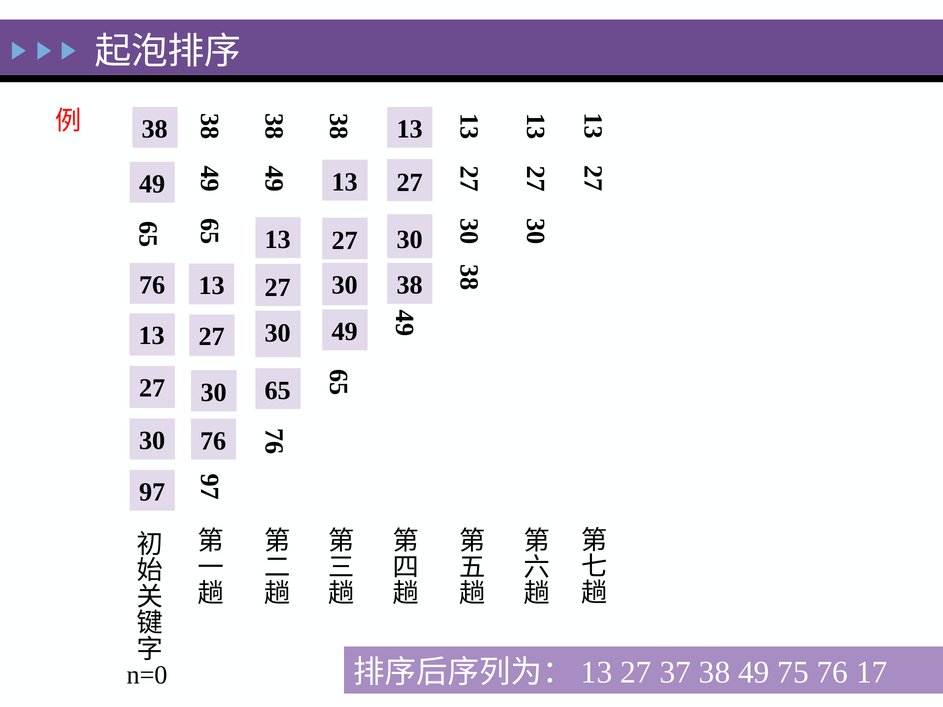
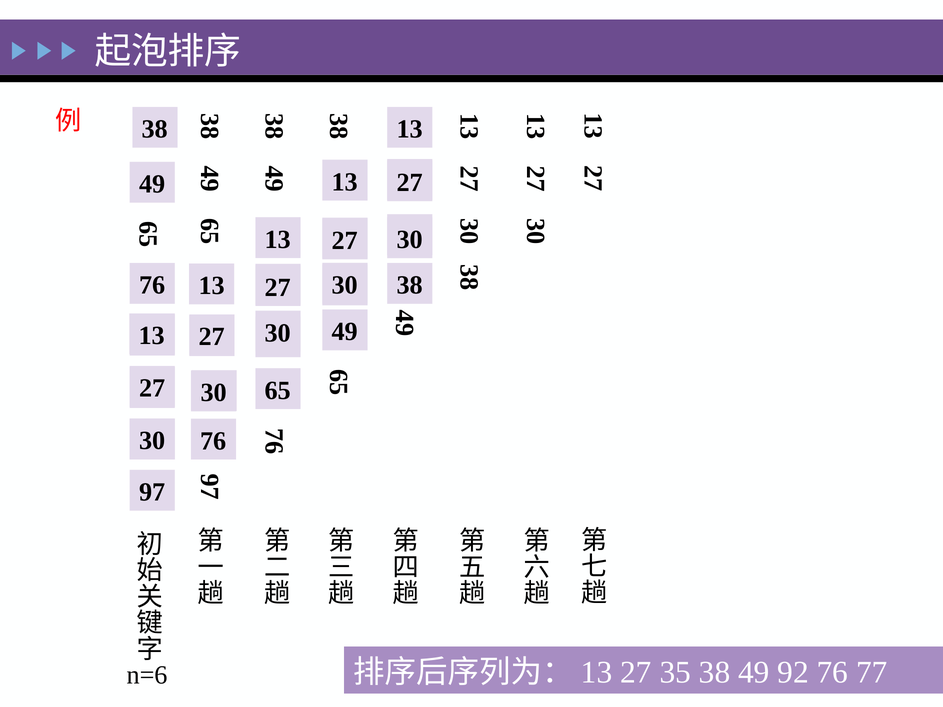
37: 37 -> 35
75: 75 -> 92
17: 17 -> 77
n=0: n=0 -> n=6
